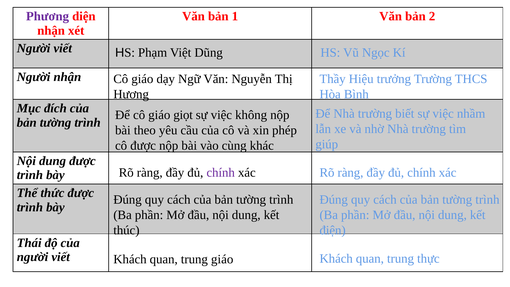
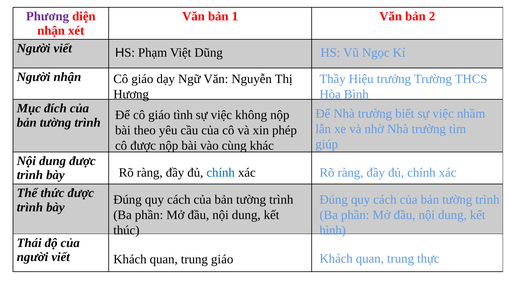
giọt: giọt -> tình
chính at (221, 173) colour: purple -> blue
điện: điện -> hình
